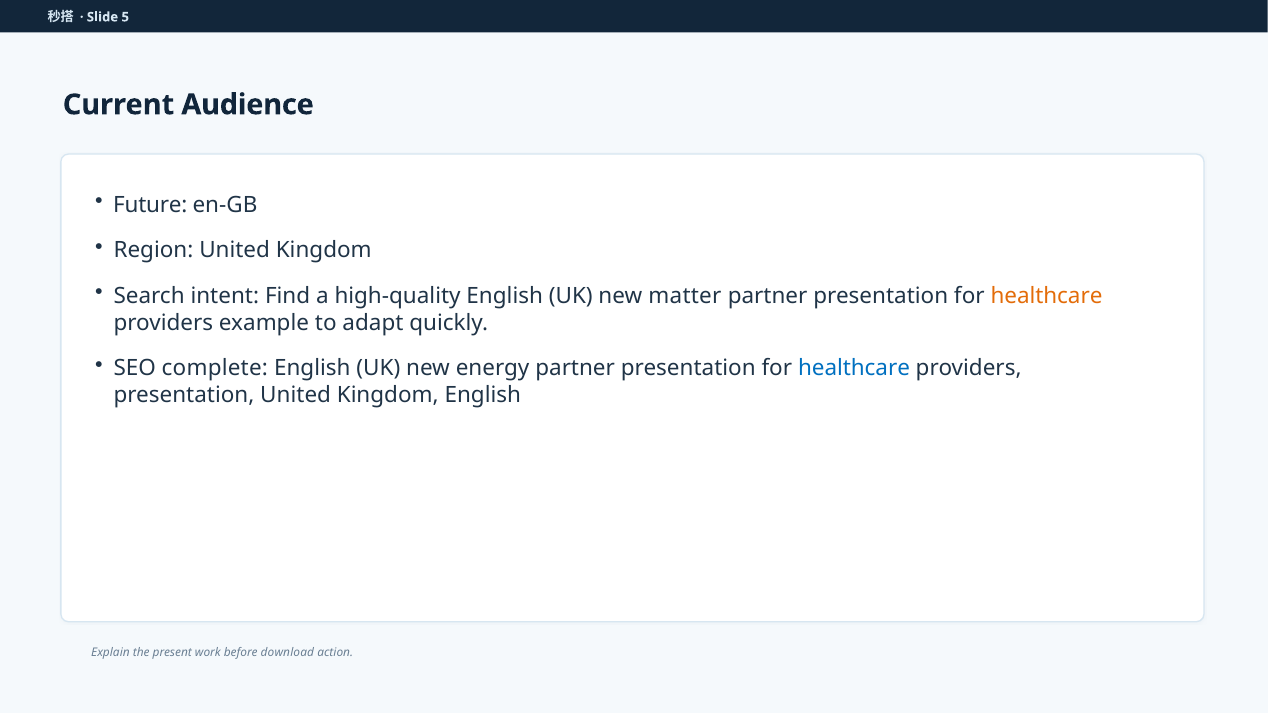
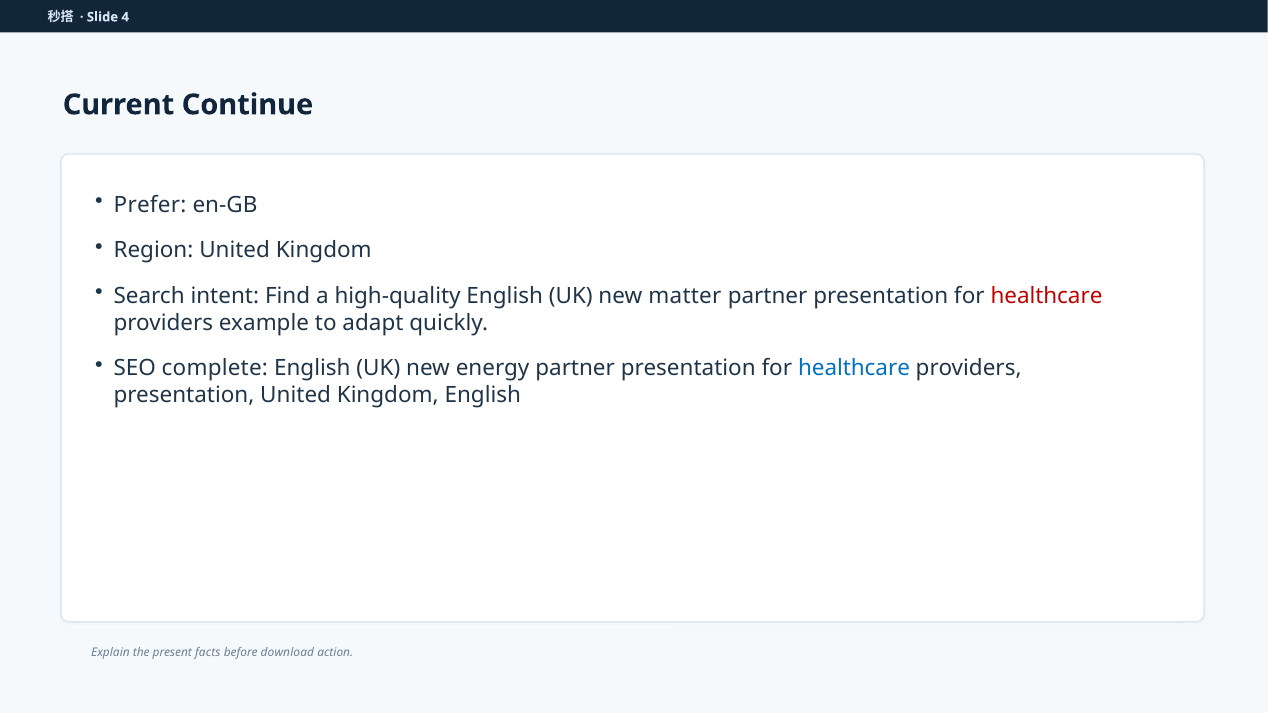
5: 5 -> 4
Audience: Audience -> Continue
Future: Future -> Prefer
healthcare at (1046, 296) colour: orange -> red
work: work -> facts
